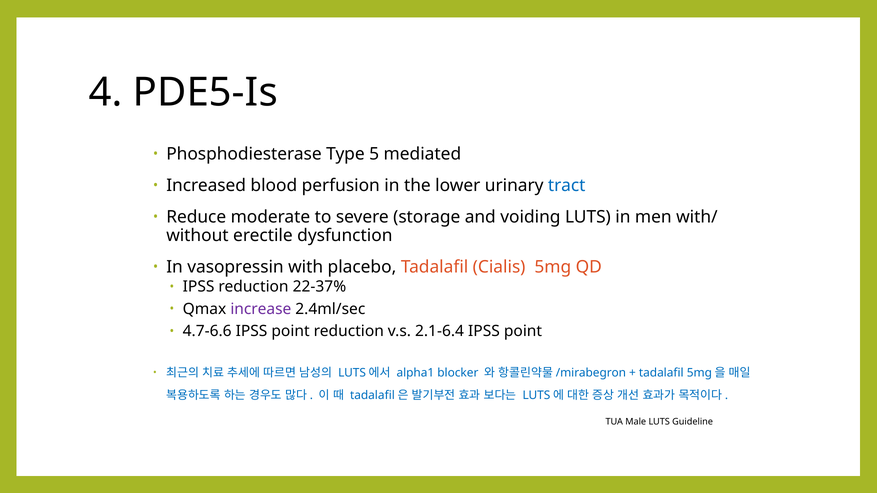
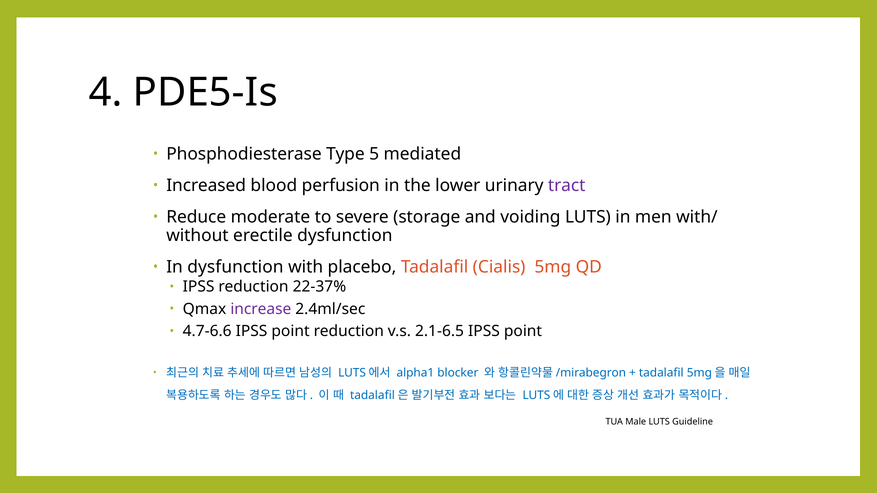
tract colour: blue -> purple
In vasopressin: vasopressin -> dysfunction
2.1-6.4: 2.1-6.4 -> 2.1-6.5
